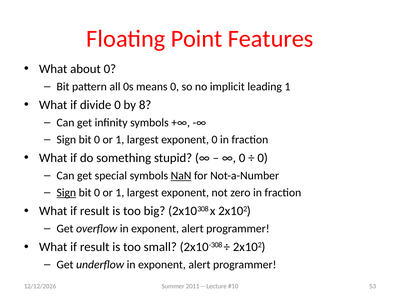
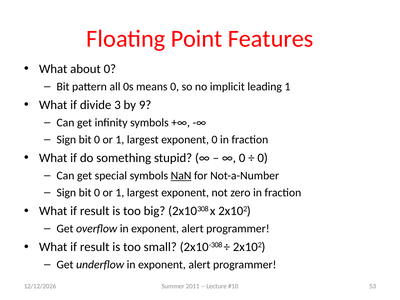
divide 0: 0 -> 3
8: 8 -> 9
Sign at (66, 193) underline: present -> none
